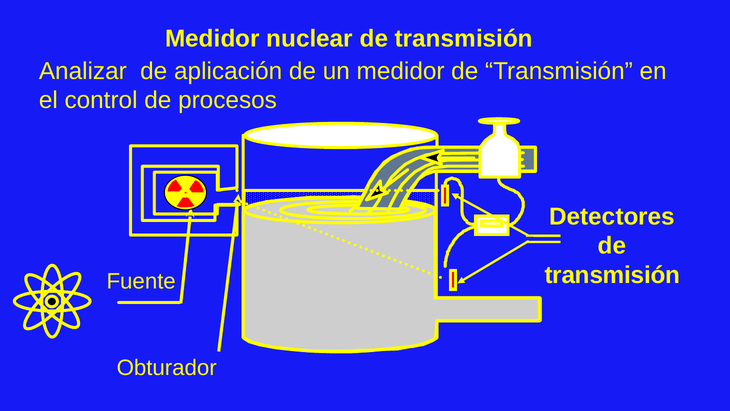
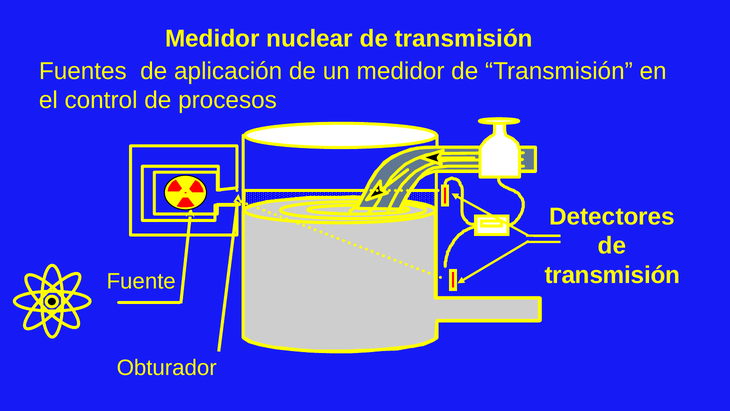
Analizar: Analizar -> Fuentes
